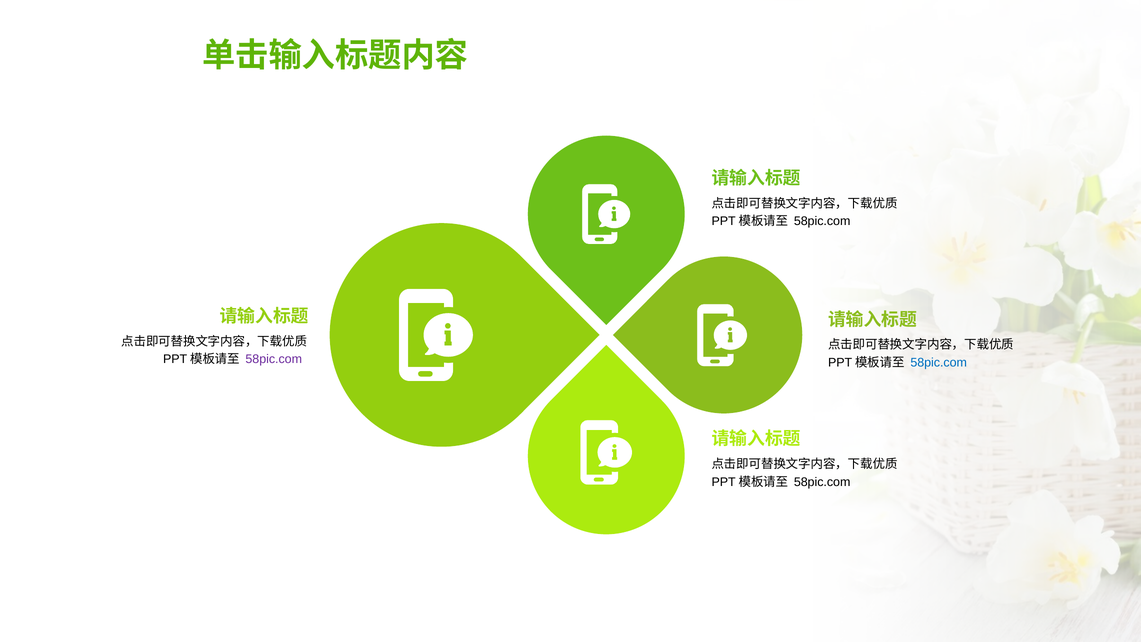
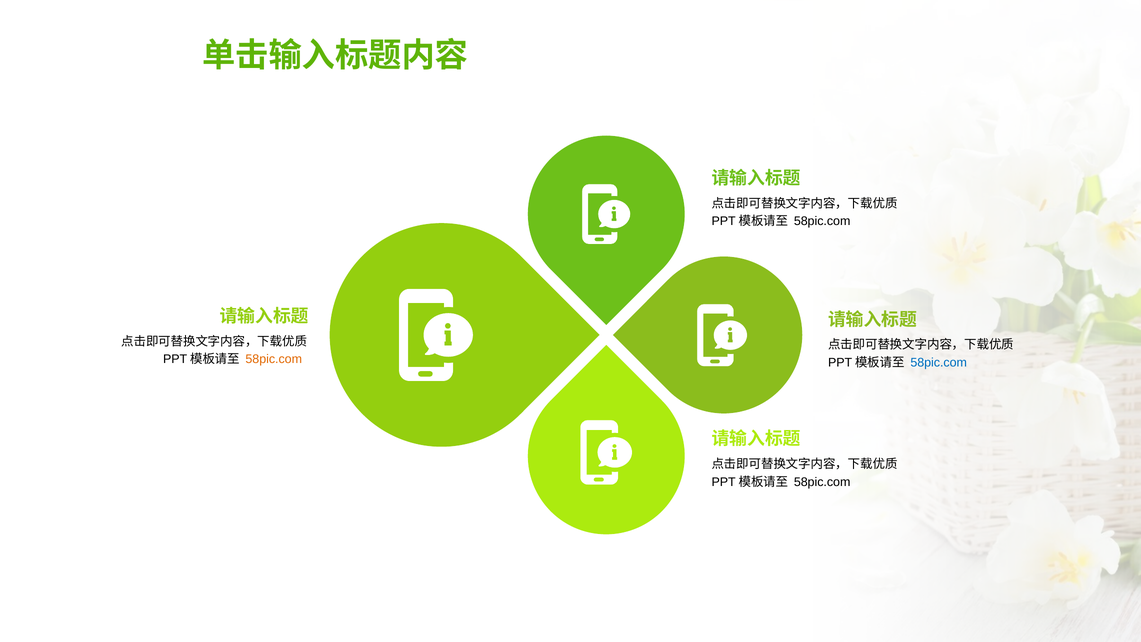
58pic.com at (274, 359) colour: purple -> orange
